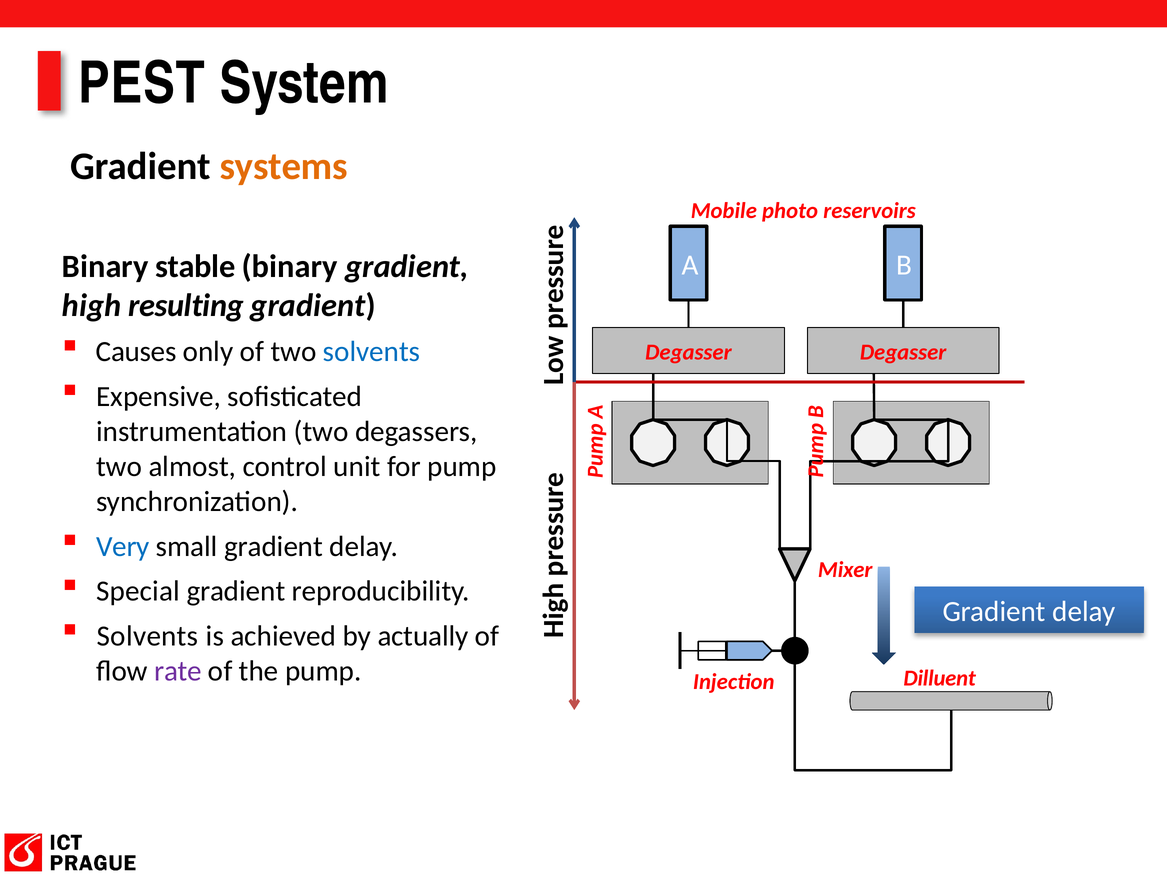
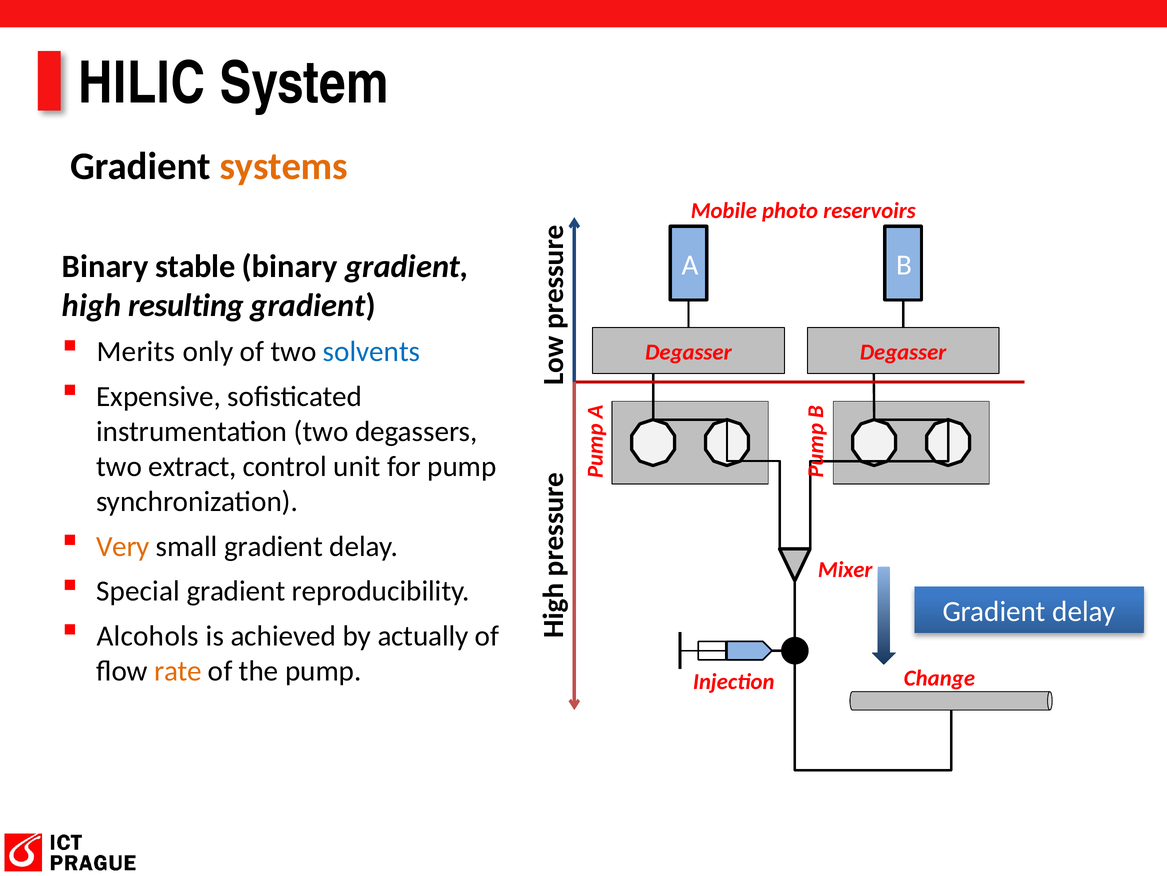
PEST: PEST -> HILIC
Causes: Causes -> Merits
almost: almost -> extract
Very colour: blue -> orange
Solvents at (148, 636): Solvents -> Alcohols
rate colour: purple -> orange
Dilluent: Dilluent -> Change
